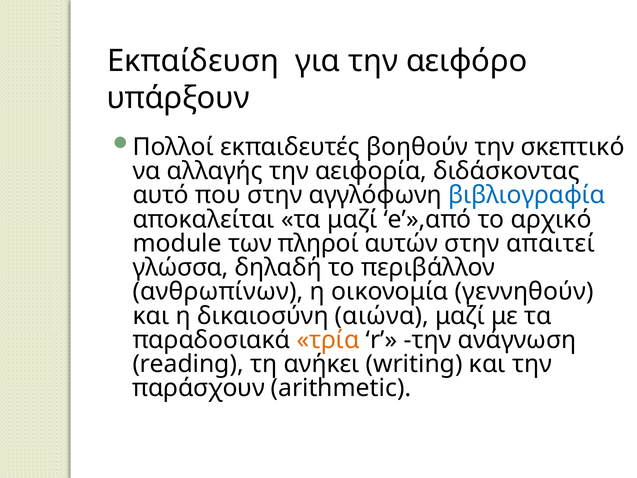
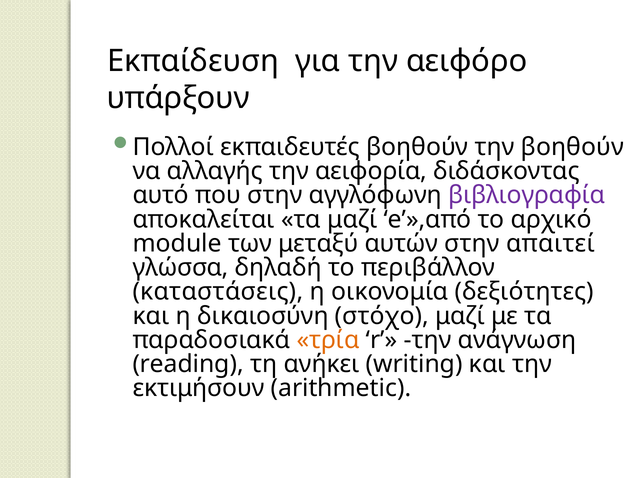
την σκεπτικό: σκεπτικό -> βοηθούν
βιβλιογραφία colour: blue -> purple
πληροί: πληροί -> μεταξύ
ανθρωπίνων: ανθρωπίνων -> καταστάσεις
γεννηθούν: γεννηθούν -> δεξιότητες
αιώνα: αιώνα -> στόχο
παράσχουν: παράσχουν -> εκτιμήσουν
